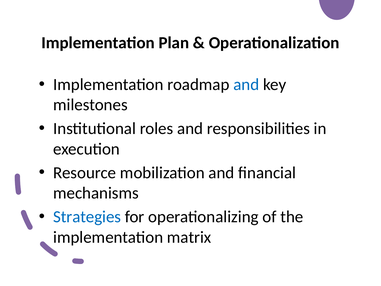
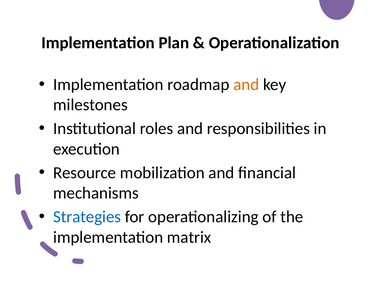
and at (246, 84) colour: blue -> orange
